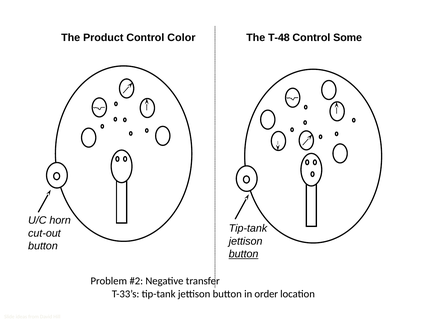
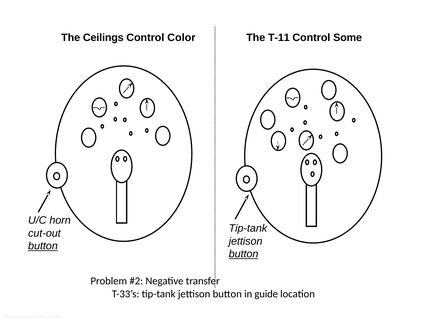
Product: Product -> Ceilings
T-48: T-48 -> T-11
button at (43, 246) underline: none -> present
order: order -> guide
